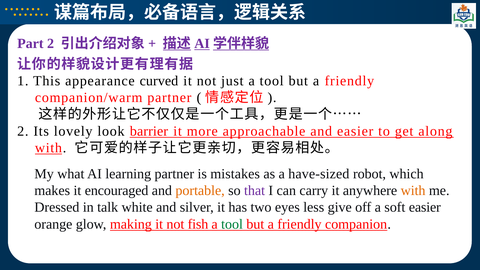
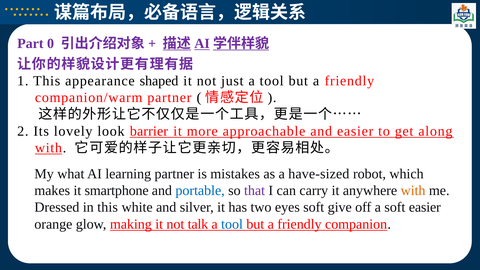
Part 2: 2 -> 0
curved: curved -> shaped
encouraged: encouraged -> smartphone
portable colour: orange -> blue
in talk: talk -> this
eyes less: less -> soft
fish: fish -> talk
tool at (232, 224) colour: green -> blue
